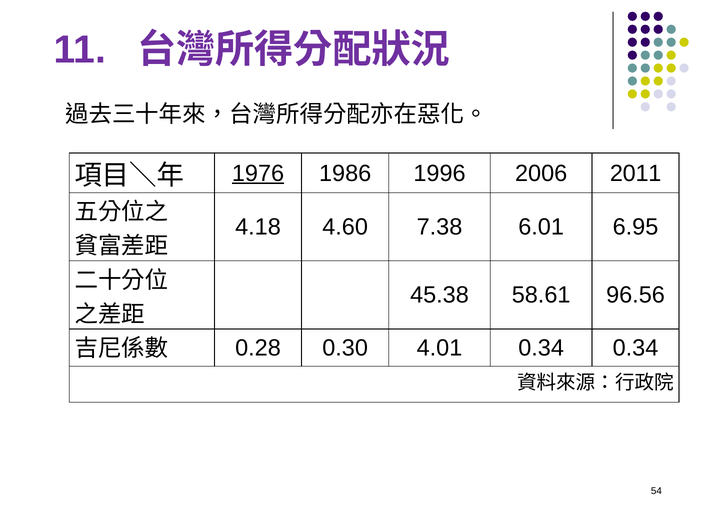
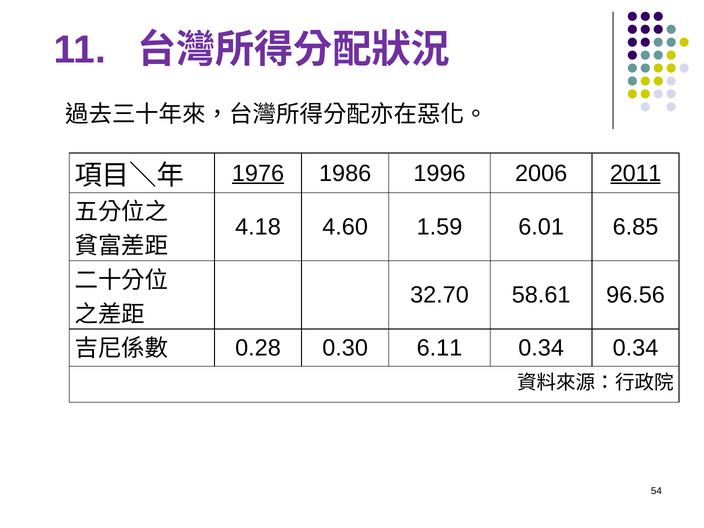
2011 underline: none -> present
7.38: 7.38 -> 1.59
6.95: 6.95 -> 6.85
45.38: 45.38 -> 32.70
4.01: 4.01 -> 6.11
